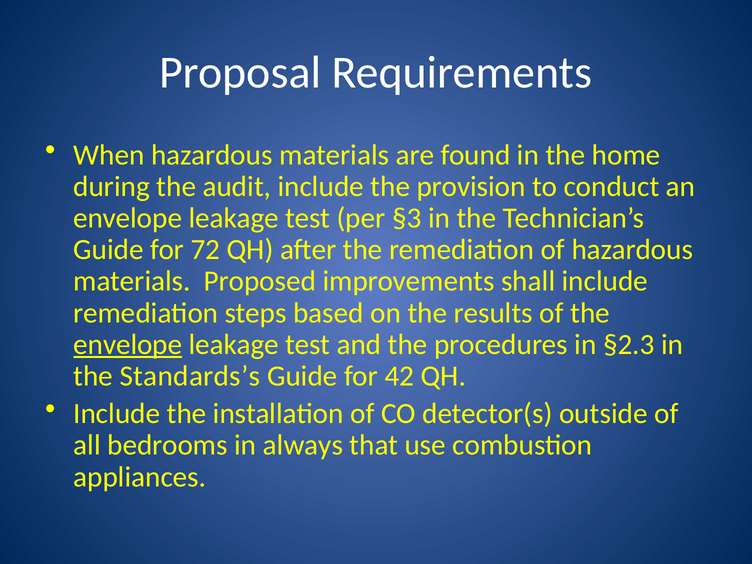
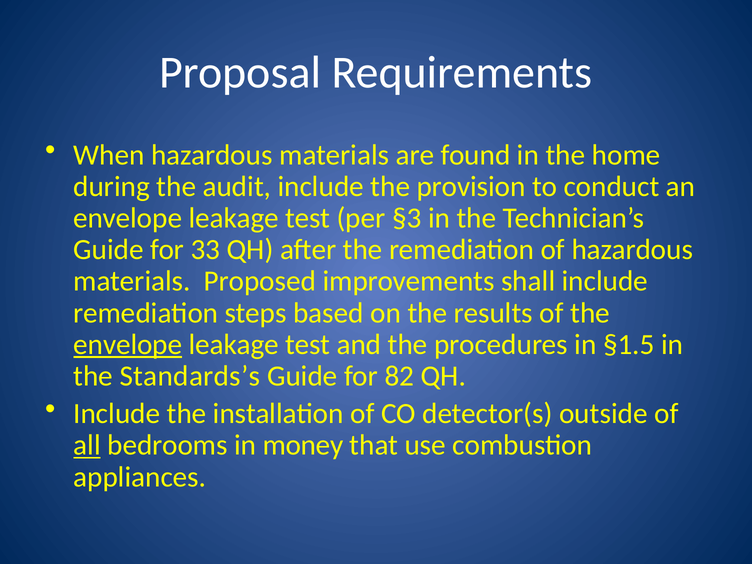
72: 72 -> 33
§2.3: §2.3 -> §1.5
42: 42 -> 82
all underline: none -> present
always: always -> money
